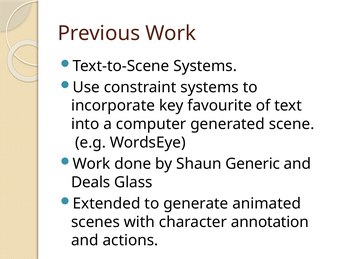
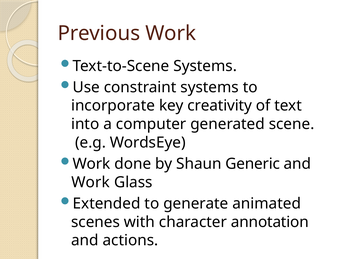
favourite: favourite -> creativity
Deals at (91, 182): Deals -> Work
